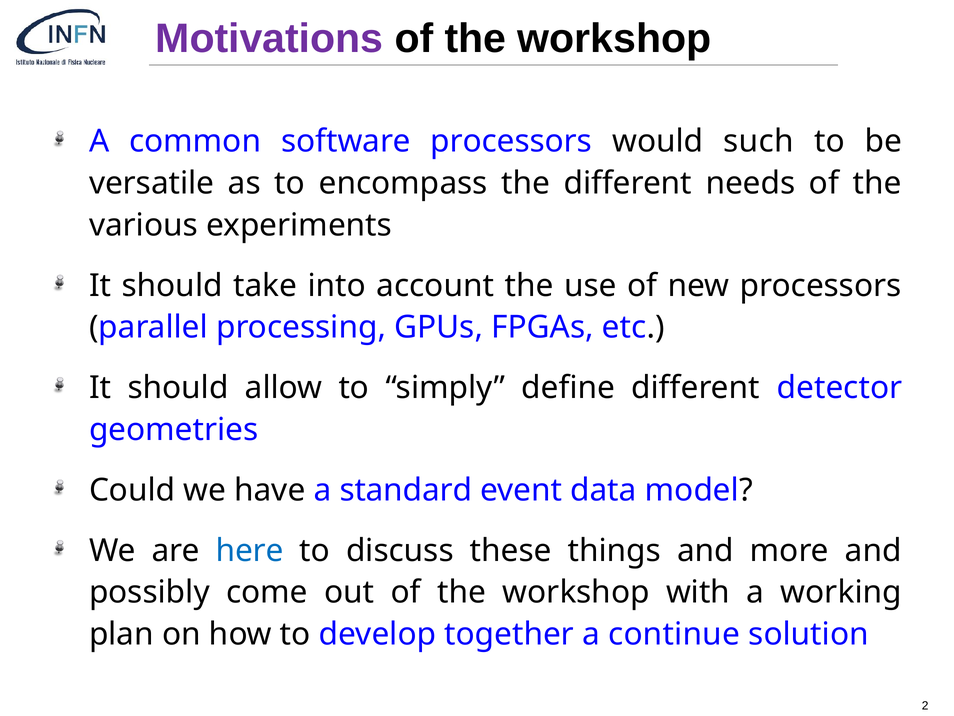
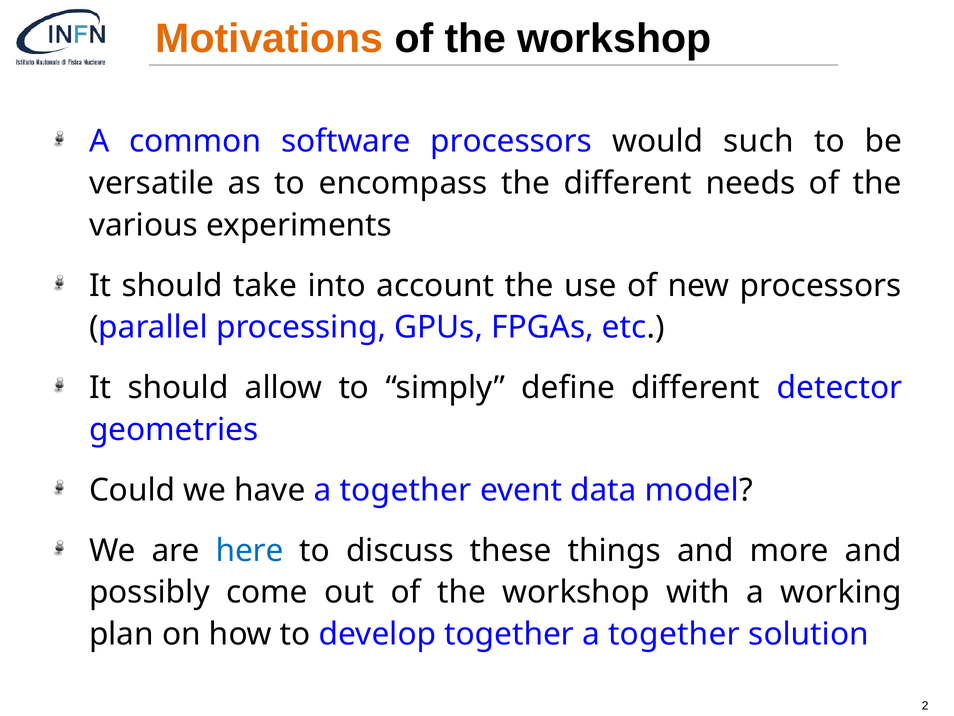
Motivations colour: purple -> orange
have a standard: standard -> together
together a continue: continue -> together
